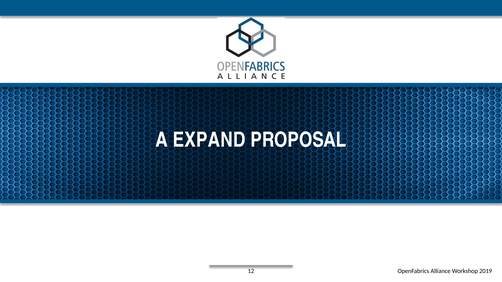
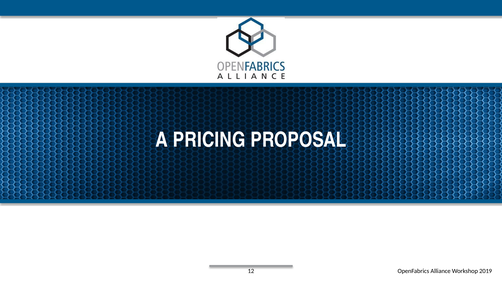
EXPAND: EXPAND -> PRICING
